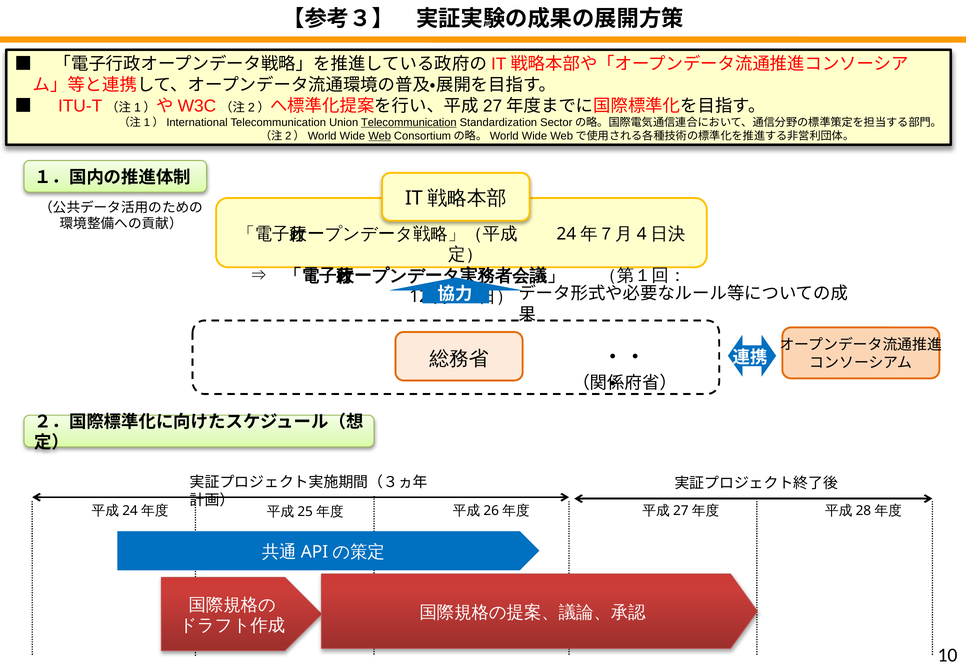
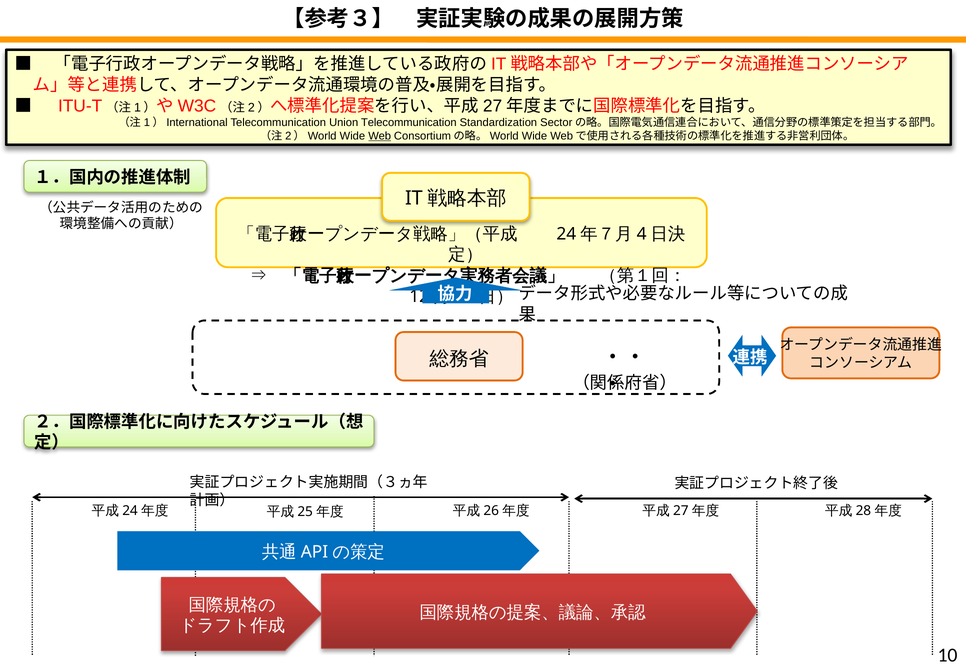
Telecommunication at (409, 123) underline: present -> none
